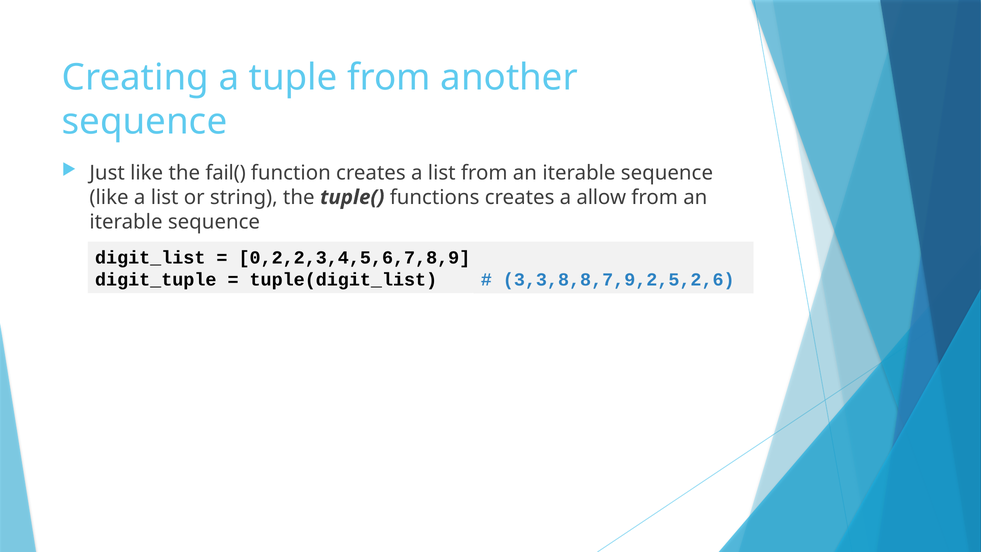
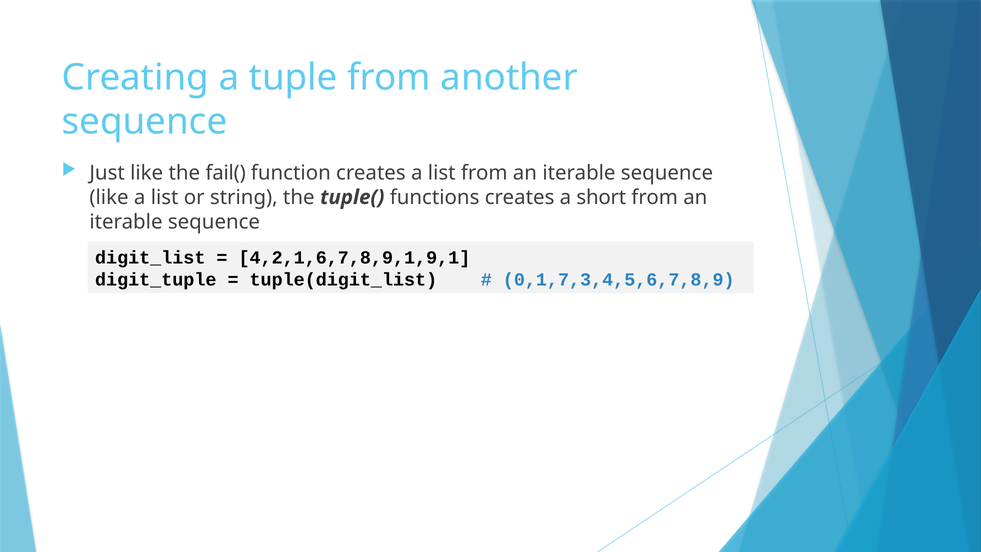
allow: allow -> short
0,2,2,3,4,5,6,7,8,9: 0,2,2,3,4,5,6,7,8,9 -> 4,2,1,6,7,8,9,1,9,1
3,3,8,8,7,9,2,5,2,6: 3,3,8,8,7,9,2,5,2,6 -> 0,1,7,3,4,5,6,7,8,9
